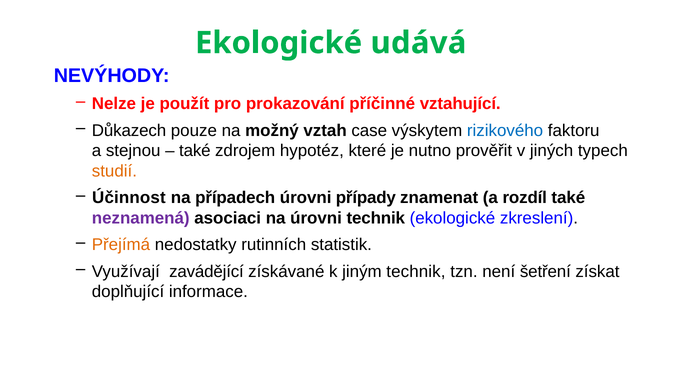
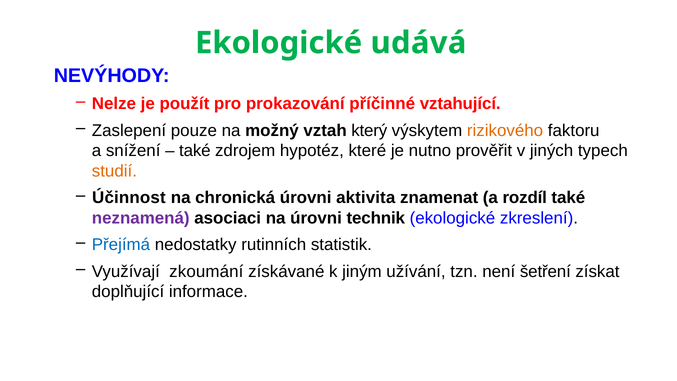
Důkazech: Důkazech -> Zaslepení
case: case -> který
rizikového colour: blue -> orange
stejnou: stejnou -> snížení
případech: případech -> chronická
případy: případy -> aktivita
Přejímá colour: orange -> blue
zavádějící: zavádějící -> zkoumání
jiným technik: technik -> užívání
